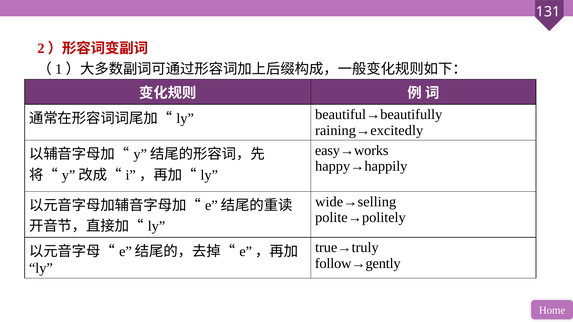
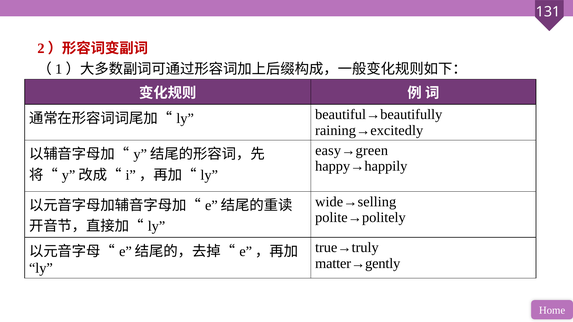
easy→works: easy→works -> easy→green
follow→gently: follow→gently -> matter→gently
